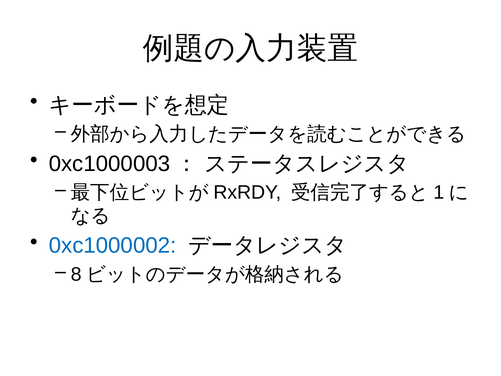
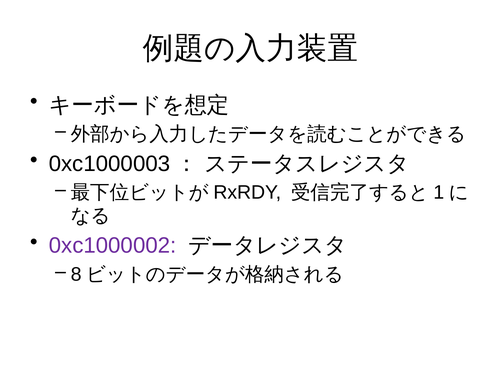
0xc1000002 colour: blue -> purple
